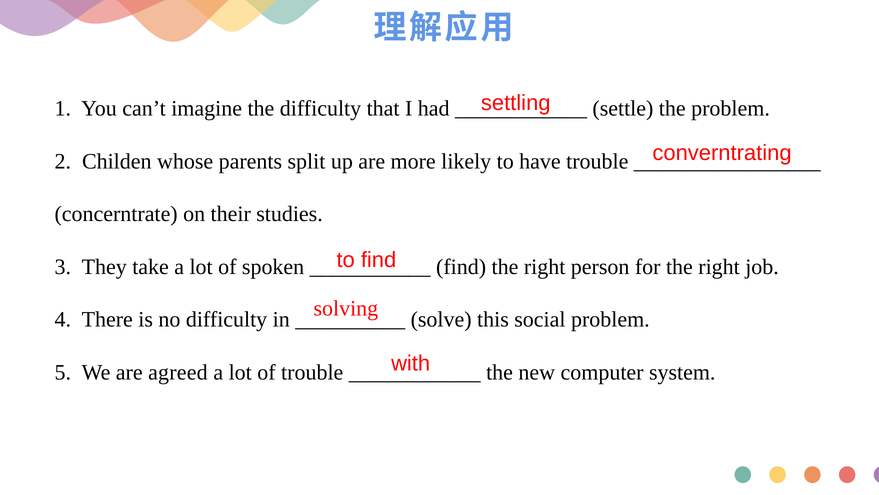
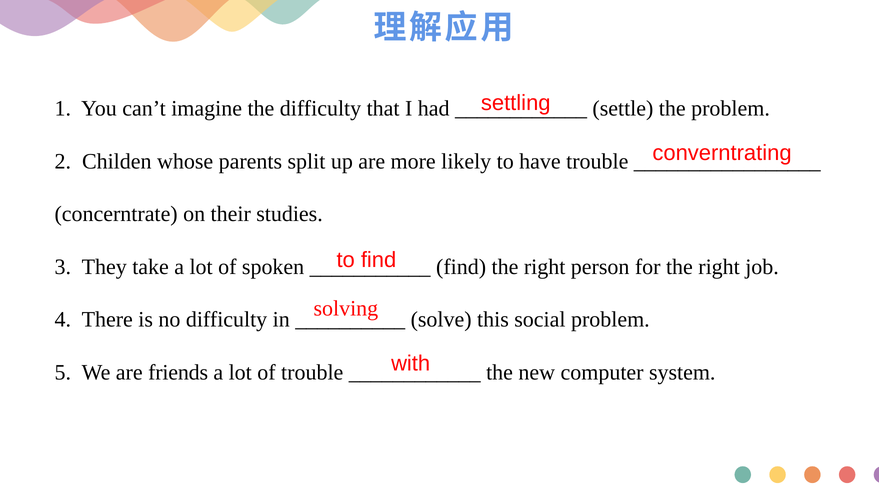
agreed: agreed -> friends
